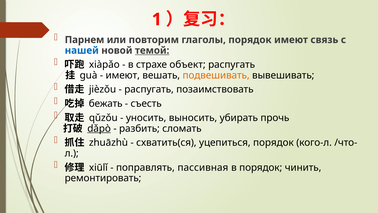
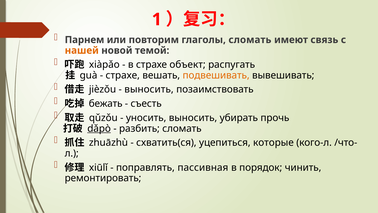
глаголы порядок: порядок -> сломать
нашей colour: blue -> orange
темой underline: present -> none
имеют at (123, 75): имеют -> страхе
распугать at (149, 89): распугать -> выносить
уцепиться порядок: порядок -> которые
